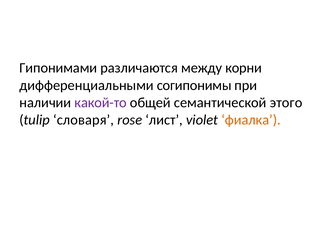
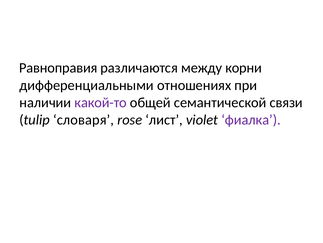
Гипонимами: Гипонимами -> Равноправия
согипонимы: согипонимы -> отношениях
этого: этого -> связи
фиалка colour: orange -> purple
